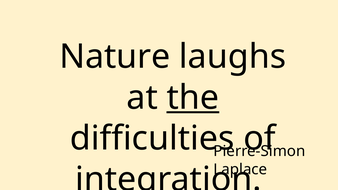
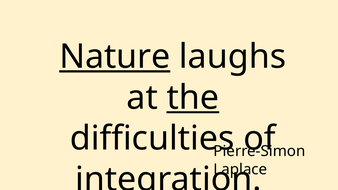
Nature underline: none -> present
